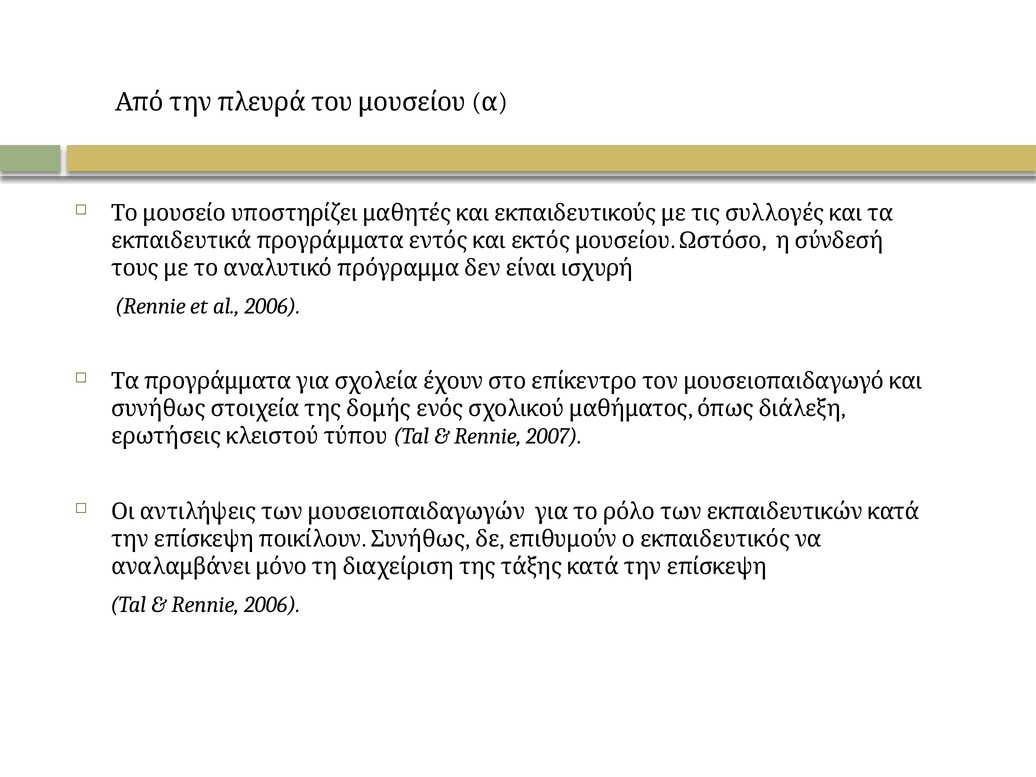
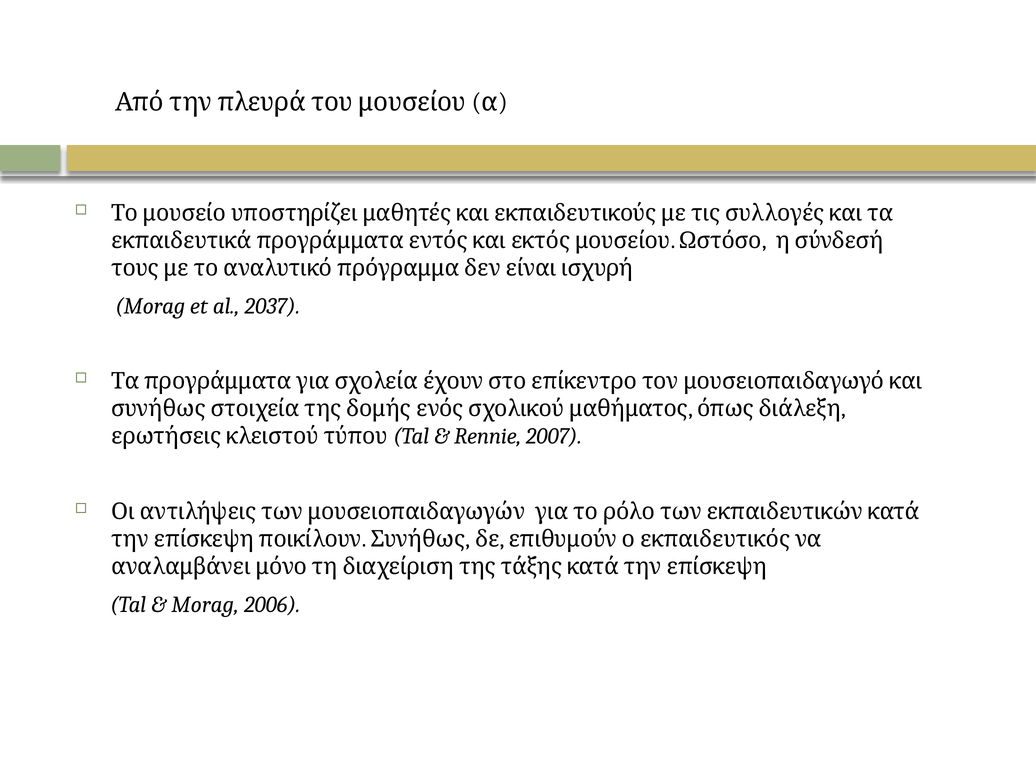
Rennie at (150, 306): Rennie -> Morag
al 2006: 2006 -> 2037
Rennie at (205, 604): Rennie -> Morag
